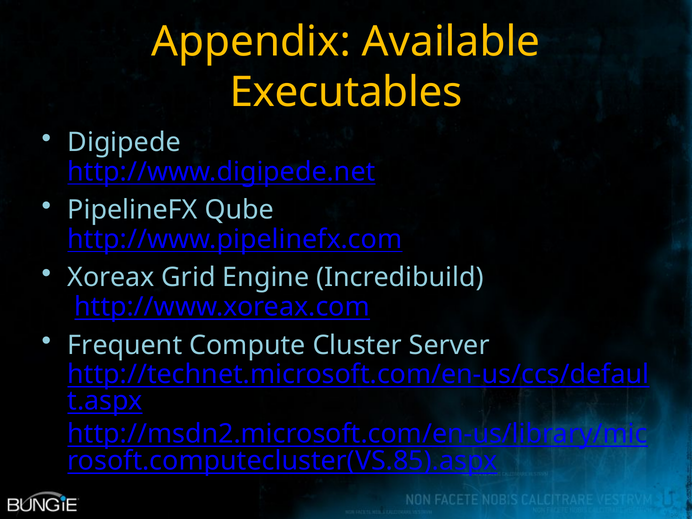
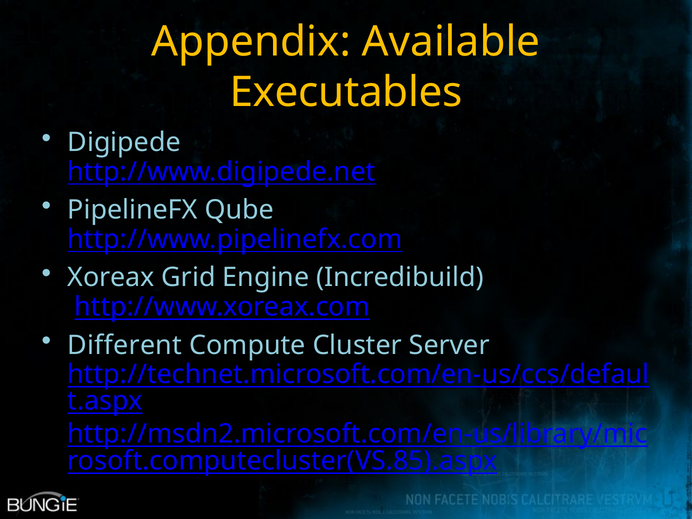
Frequent: Frequent -> Different
